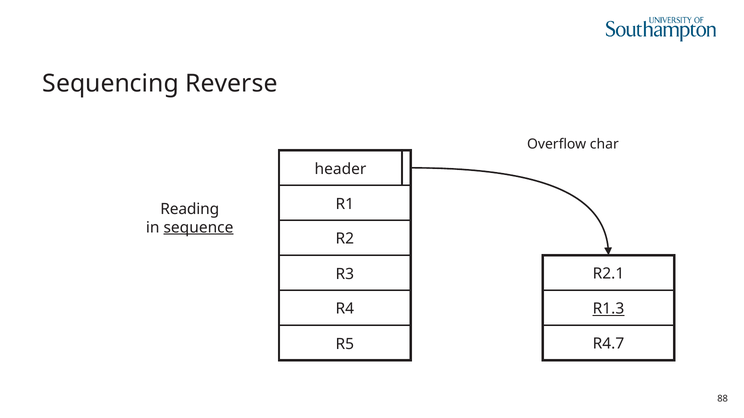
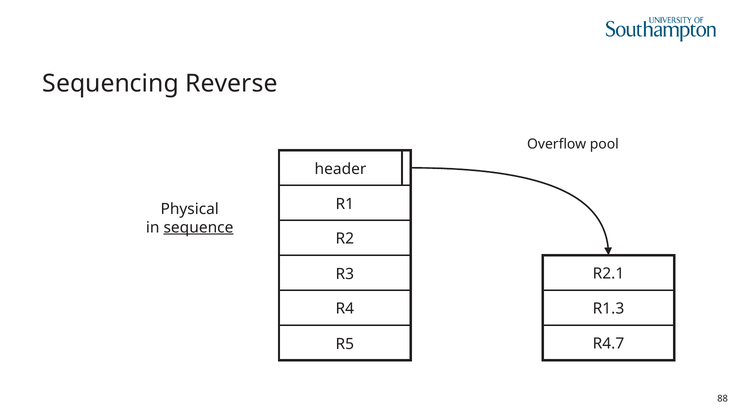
char: char -> pool
Reading: Reading -> Physical
R1.3 underline: present -> none
